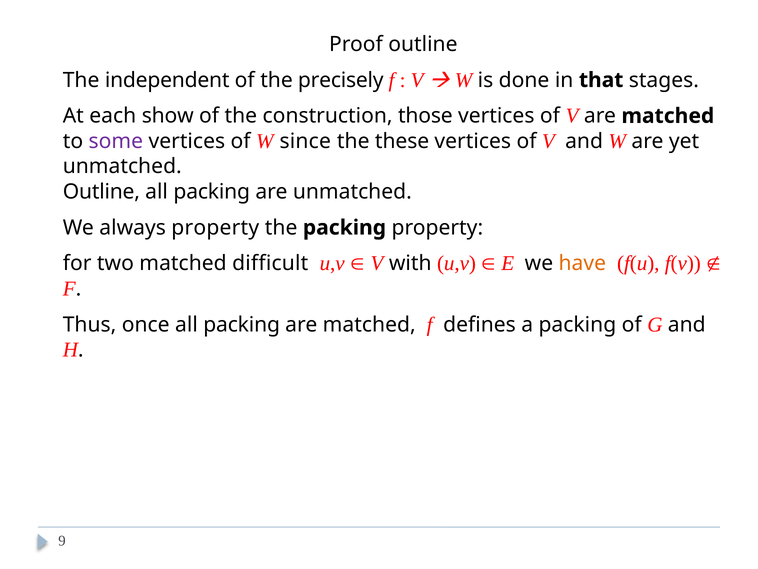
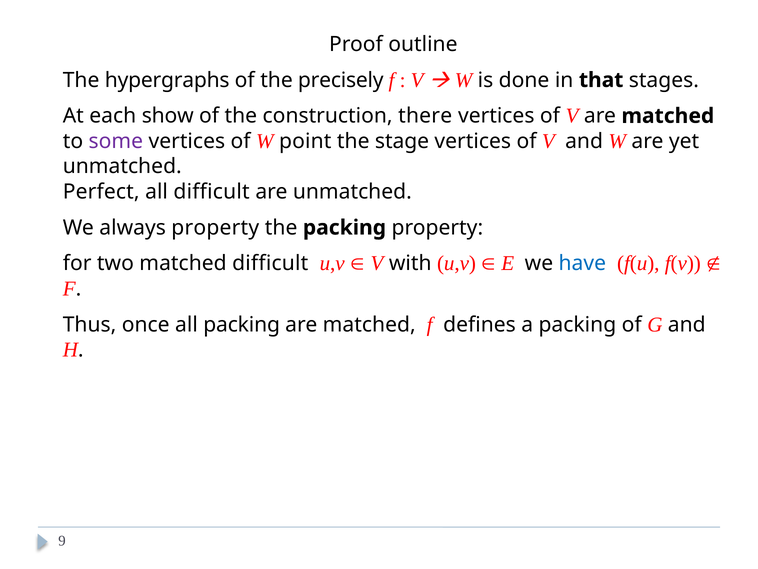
independent: independent -> hypergraphs
those: those -> there
since: since -> point
these: these -> stage
Outline at (101, 192): Outline -> Perfect
packing at (212, 192): packing -> difficult
have colour: orange -> blue
